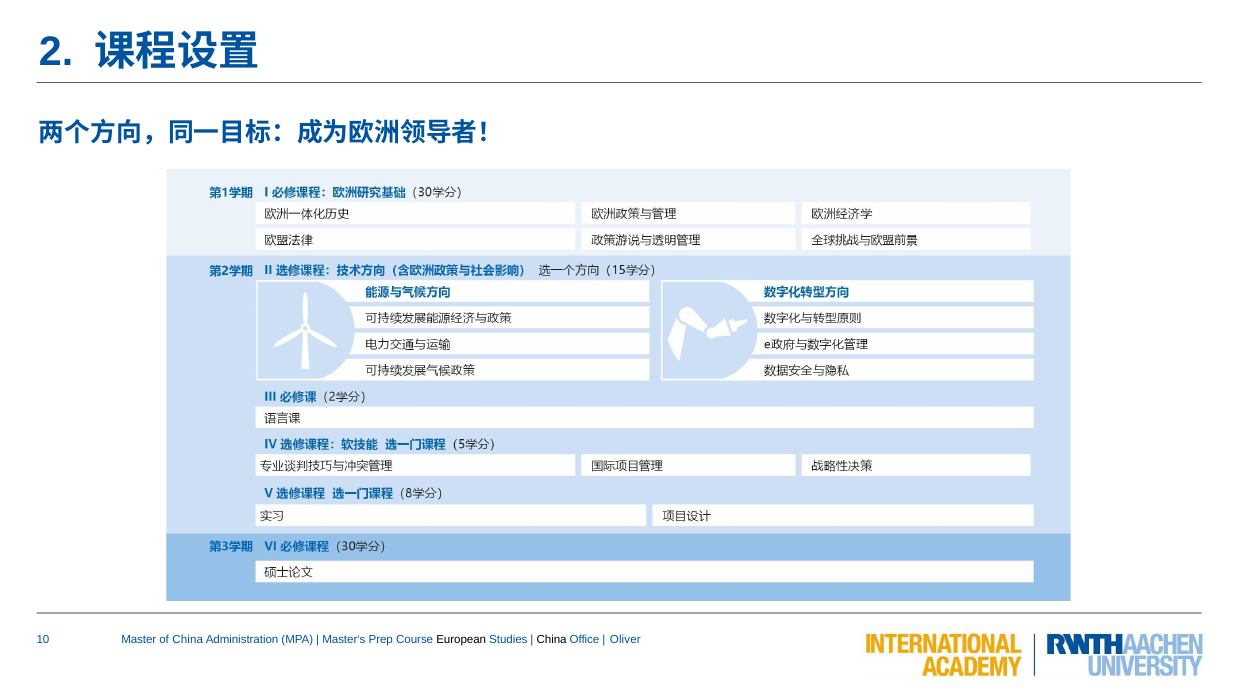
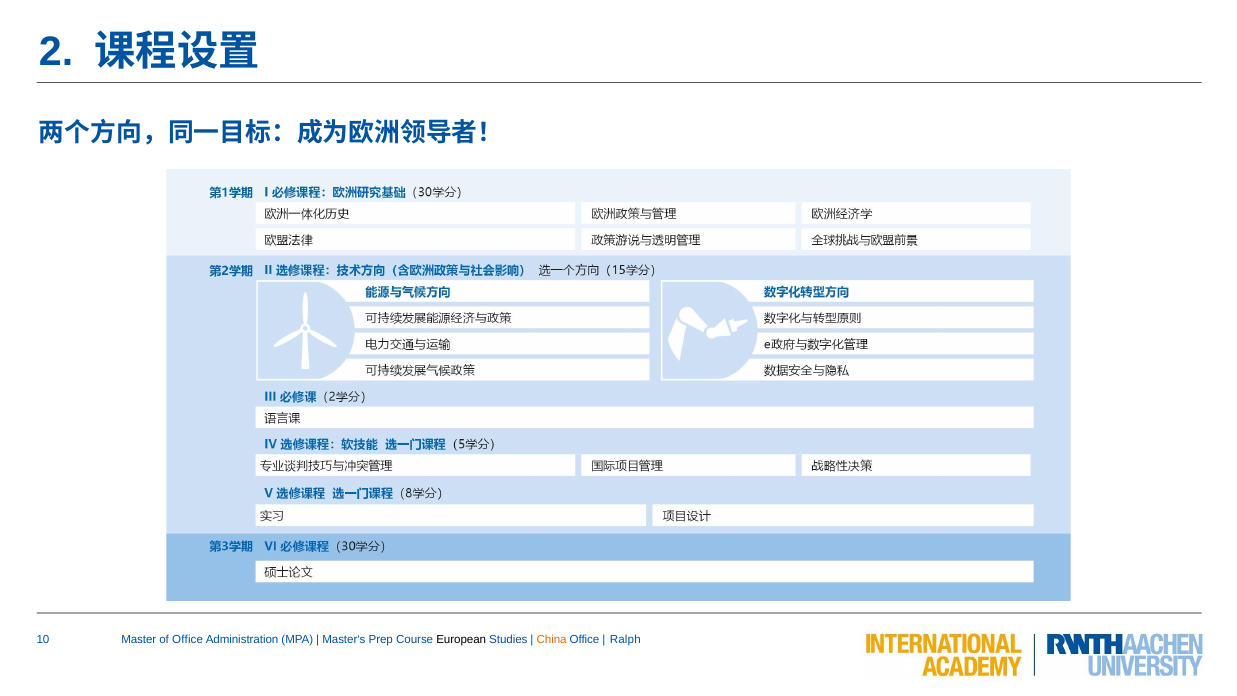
of China: China -> Office
China at (552, 640) colour: black -> orange
Oliver: Oliver -> Ralph
